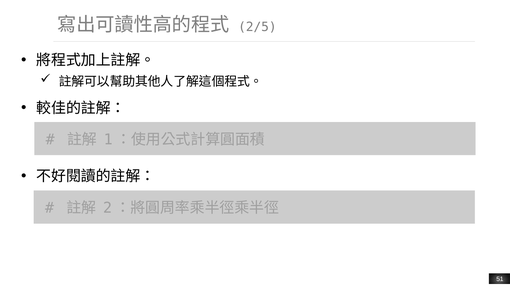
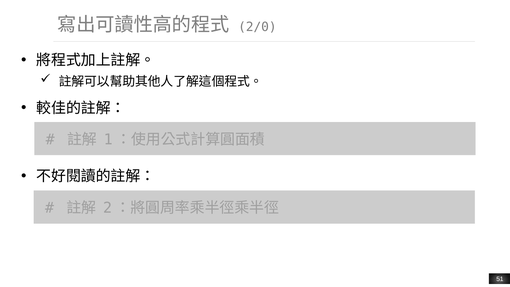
2/5: 2/5 -> 2/0
